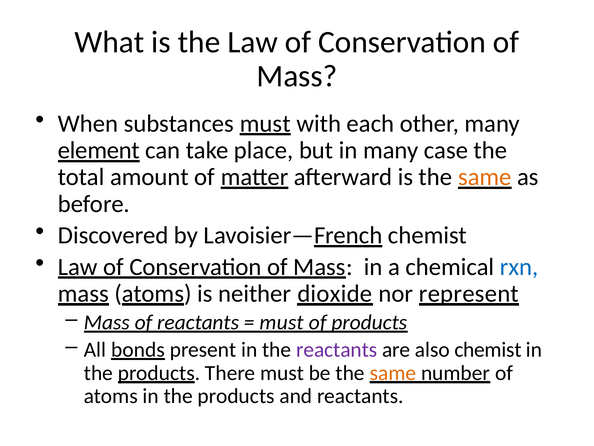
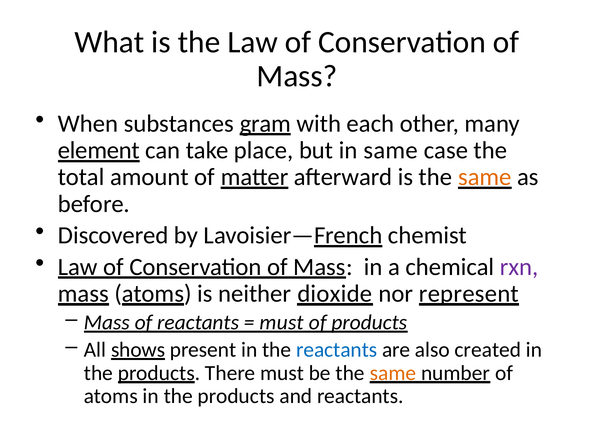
substances must: must -> gram
in many: many -> same
rxn colour: blue -> purple
bonds: bonds -> shows
reactants at (337, 349) colour: purple -> blue
also chemist: chemist -> created
